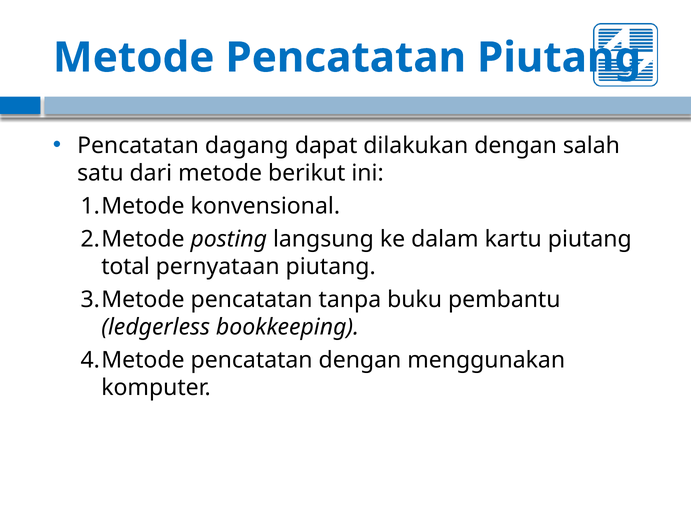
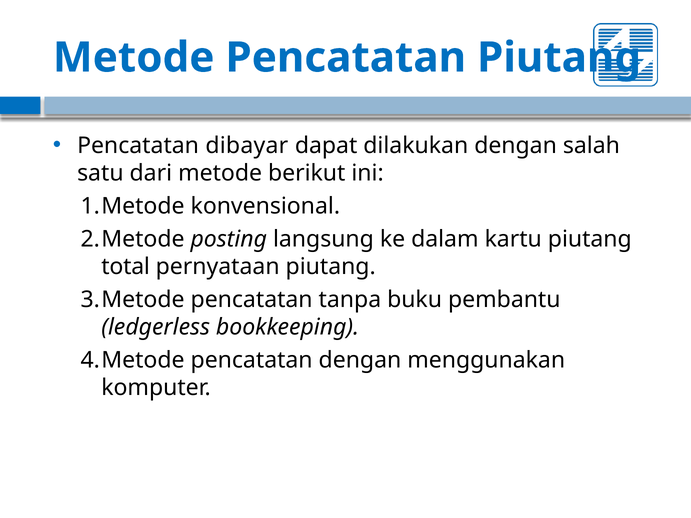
dagang: dagang -> dibayar
